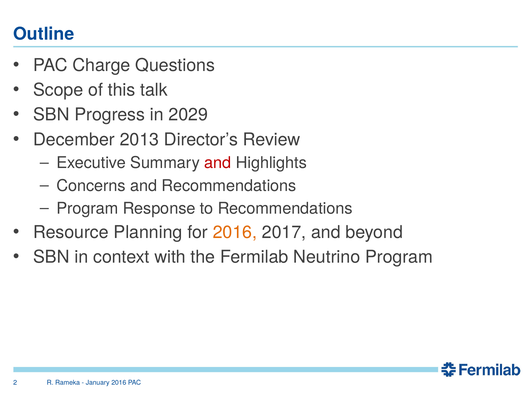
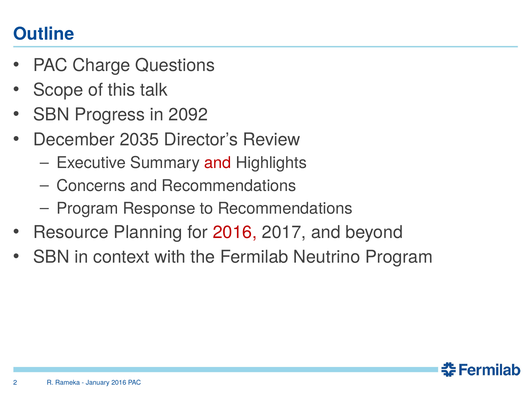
2029: 2029 -> 2092
2013: 2013 -> 2035
2016 at (235, 232) colour: orange -> red
